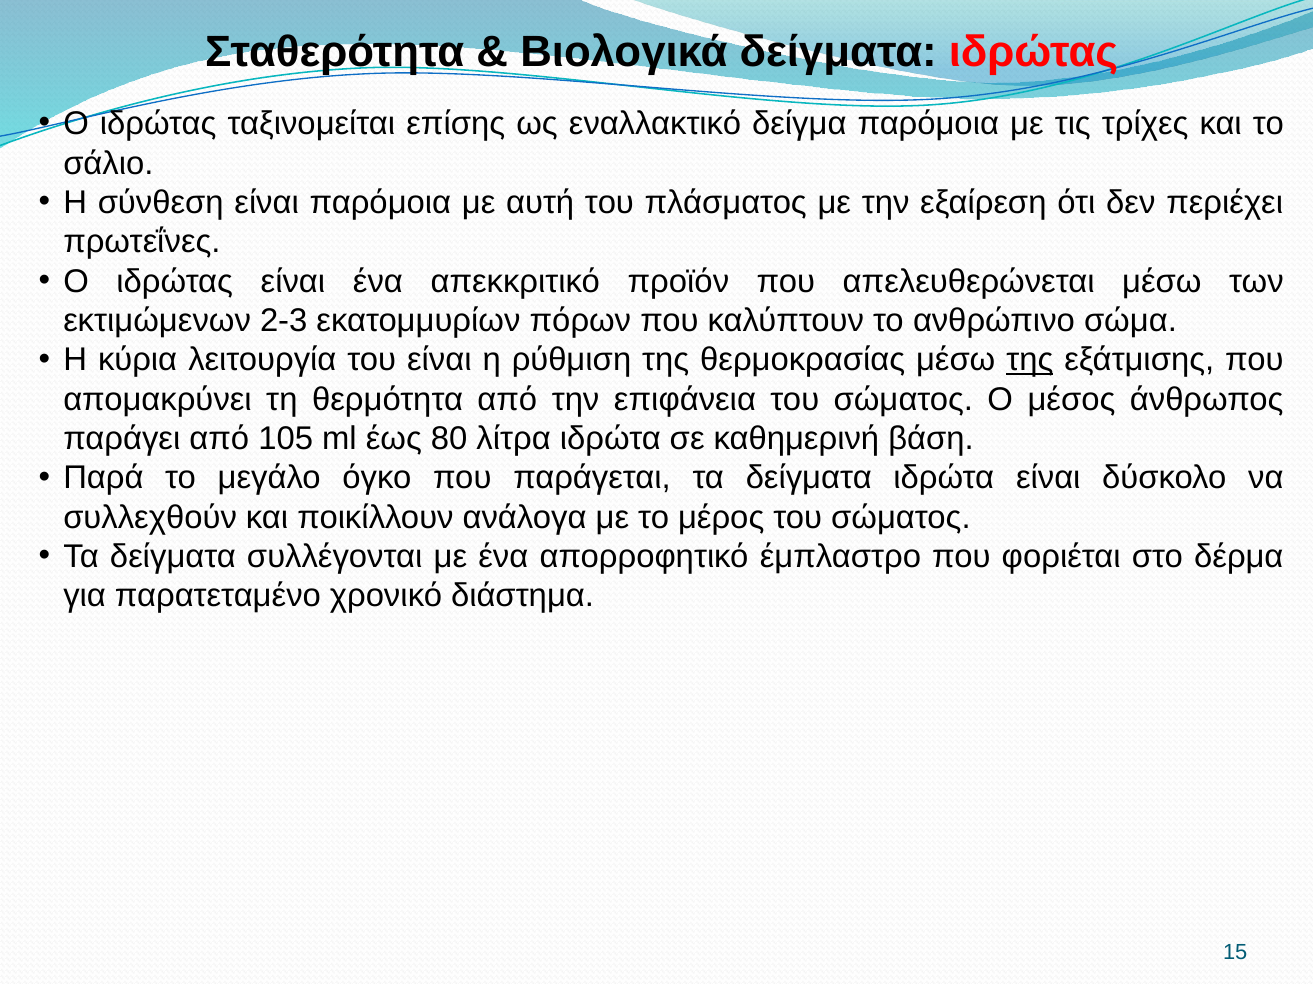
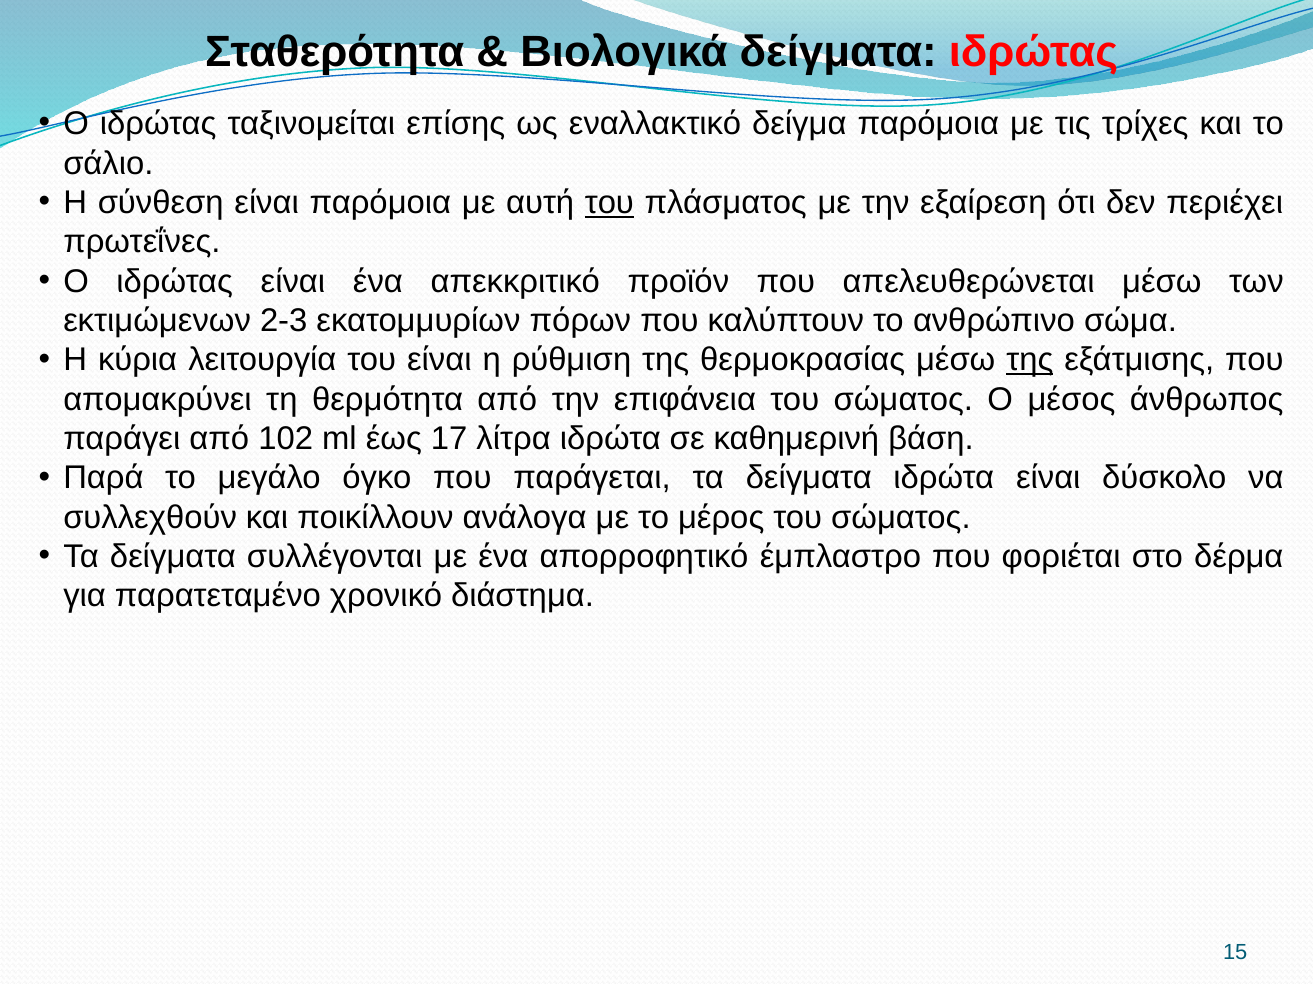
του at (609, 203) underline: none -> present
105: 105 -> 102
80: 80 -> 17
